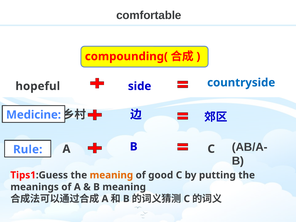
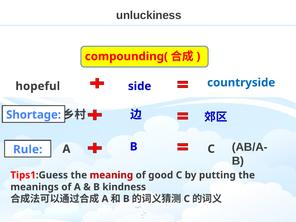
comfortable: comfortable -> unluckiness
Medicine: Medicine -> Shortage
meaning at (111, 175) colour: orange -> red
B meaning: meaning -> kindness
